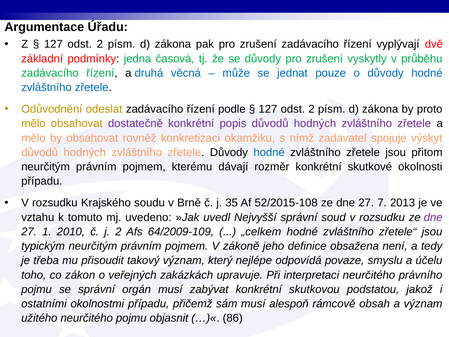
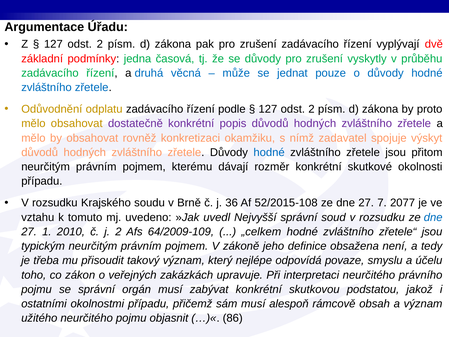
odeslat: odeslat -> odplatu
35: 35 -> 36
2013: 2013 -> 2077
dne at (433, 217) colour: purple -> blue
